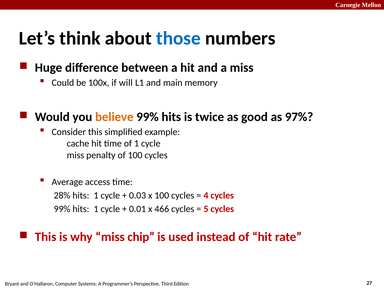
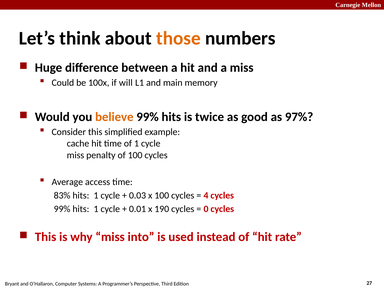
those colour: blue -> orange
28%: 28% -> 83%
466: 466 -> 190
5: 5 -> 0
chip: chip -> into
